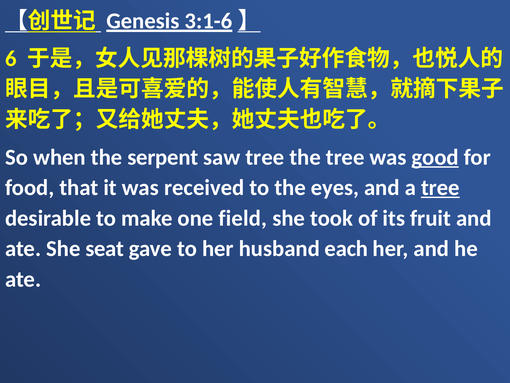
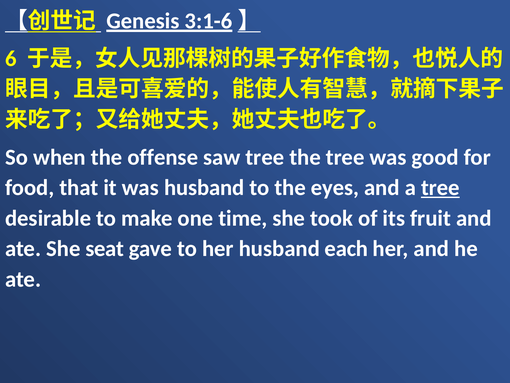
serpent: serpent -> offense
good underline: present -> none
was received: received -> husband
field: field -> time
